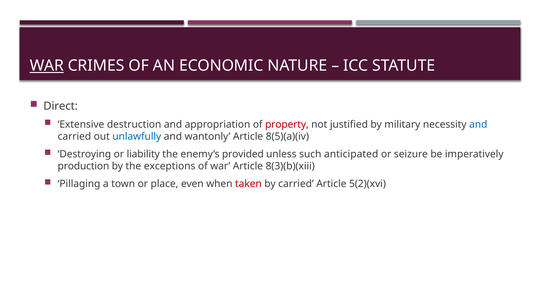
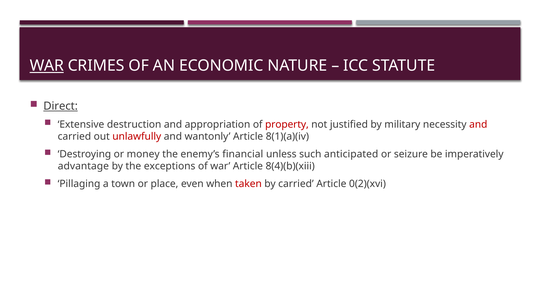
Direct underline: none -> present
and at (478, 124) colour: blue -> red
unlawfully colour: blue -> red
8(5)(a)(iv: 8(5)(a)(iv -> 8(1)(a)(iv
liability: liability -> money
provided: provided -> financial
production: production -> advantage
8(3)(b)(xiii: 8(3)(b)(xiii -> 8(4)(b)(xiii
5(2)(xvi: 5(2)(xvi -> 0(2)(xvi
